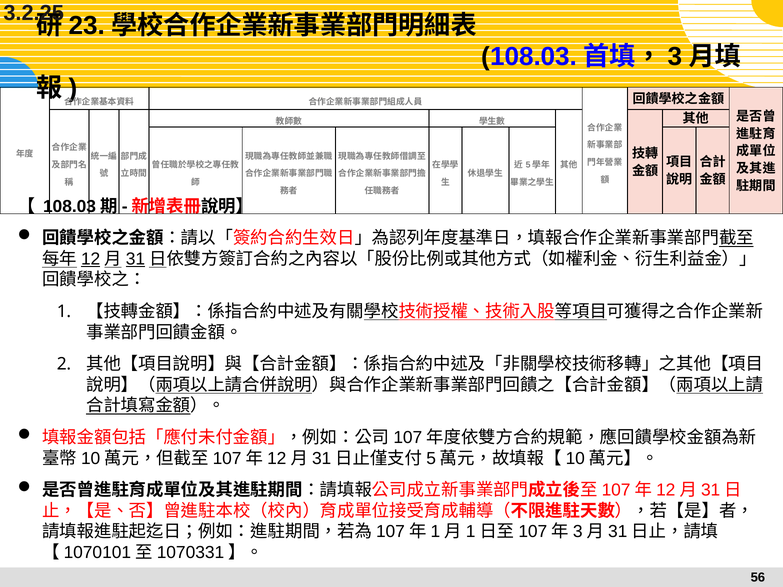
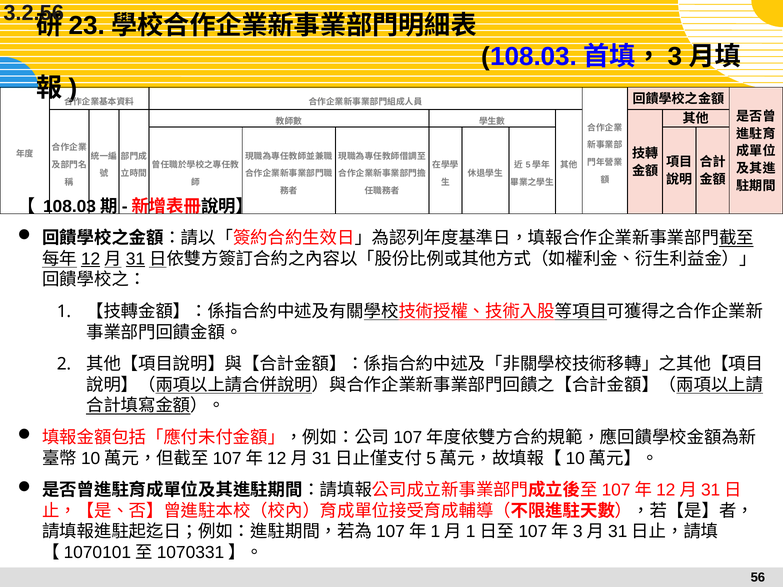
3.2.25: 3.2.25 -> 3.2.56
